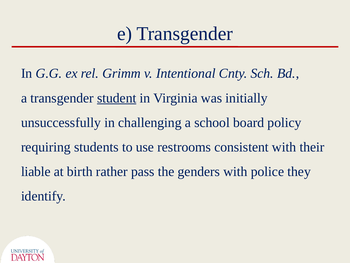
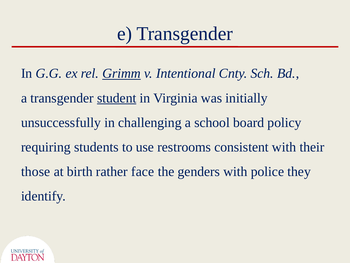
Grimm underline: none -> present
liable: liable -> those
pass: pass -> face
